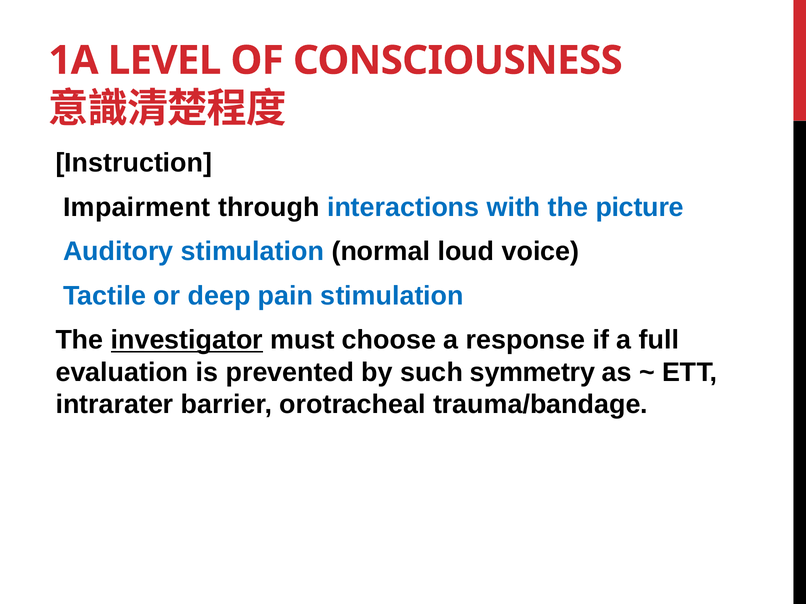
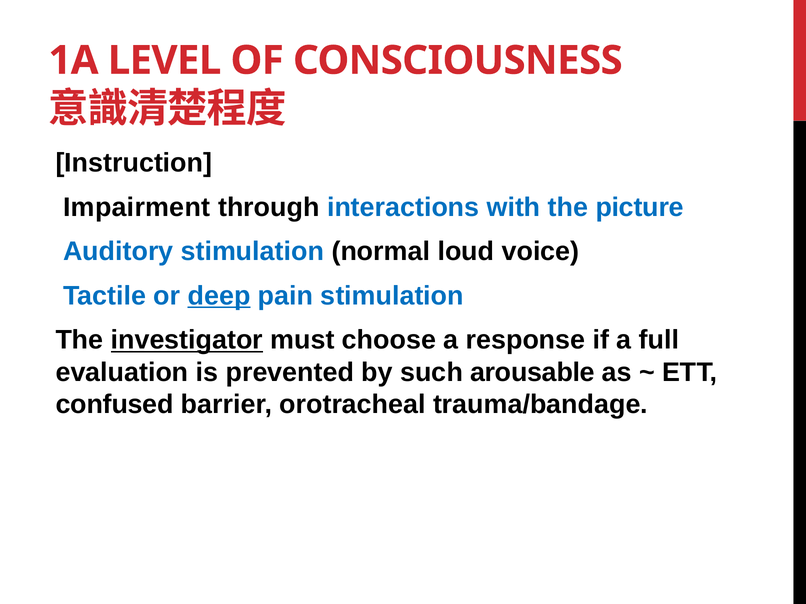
deep underline: none -> present
symmetry: symmetry -> arousable
intrarater: intrarater -> confused
